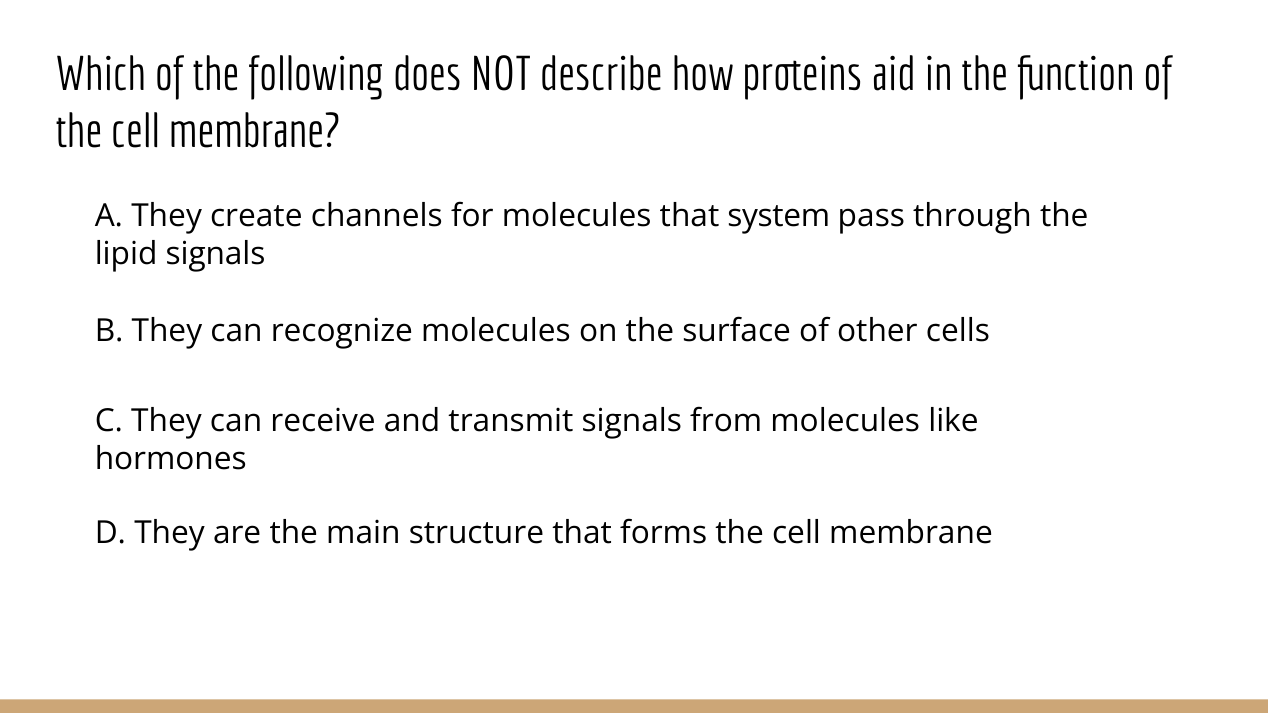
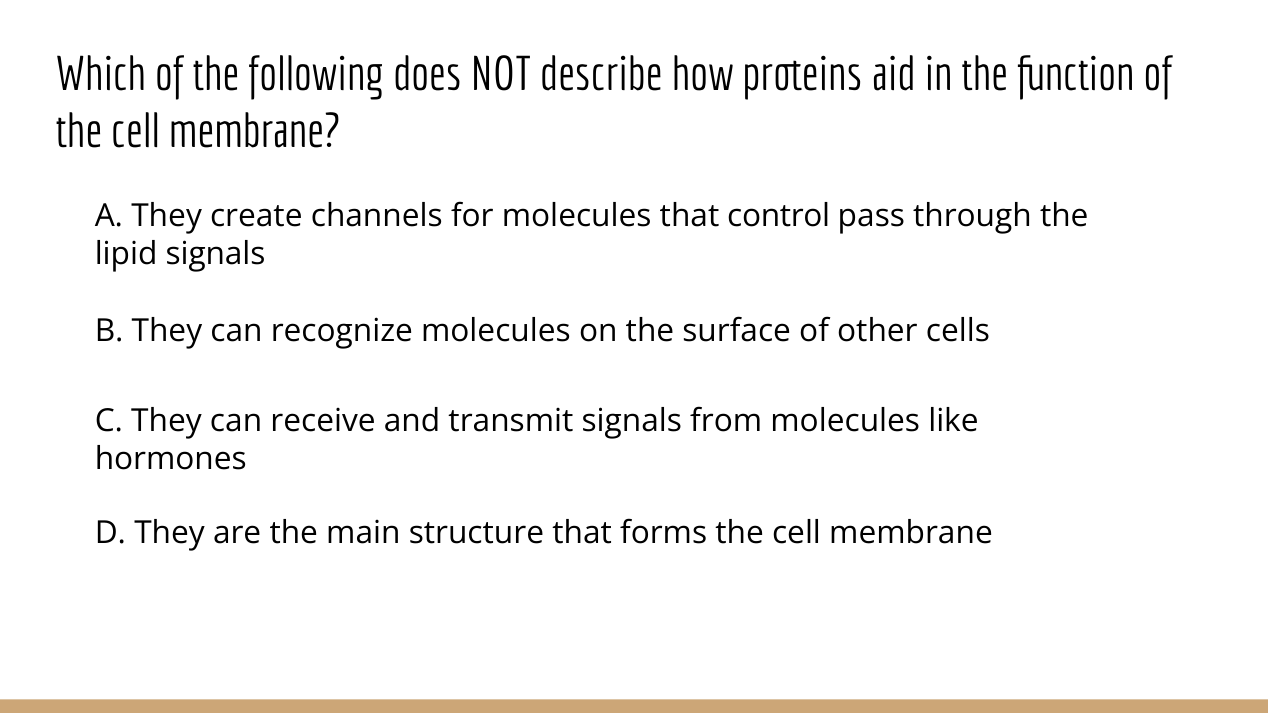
system: system -> control
